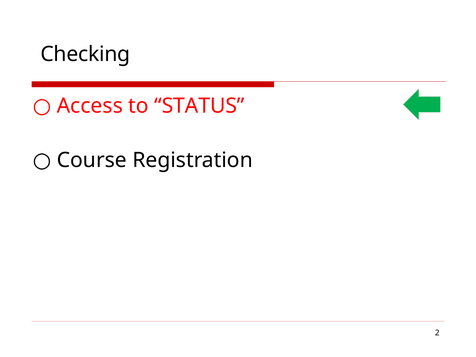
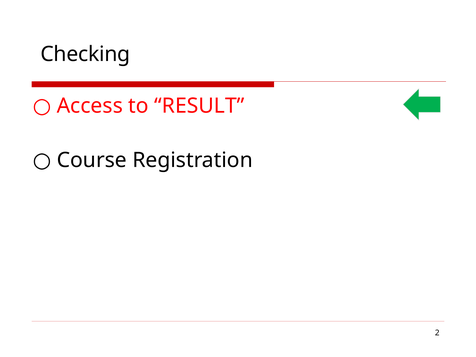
STATUS: STATUS -> RESULT
